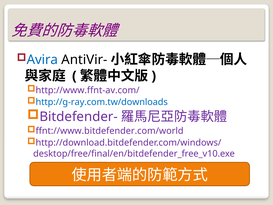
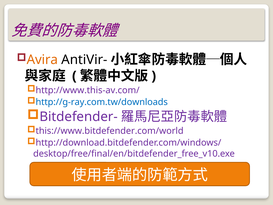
Avira colour: blue -> orange
http://www.ffnt-av.com/: http://www.ffnt-av.com/ -> http://www.this-av.com/
ffnt://www.bitdefender.com/world: ffnt://www.bitdefender.com/world -> this://www.bitdefender.com/world
